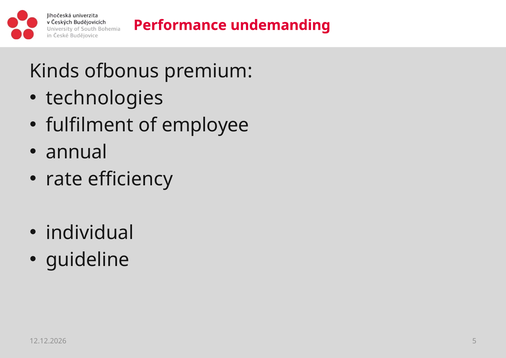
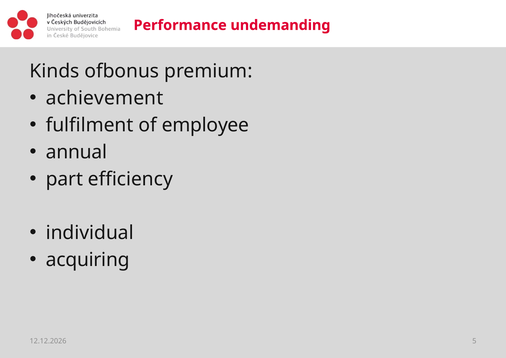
technologies: technologies -> achievement
rate: rate -> part
guideline: guideline -> acquiring
